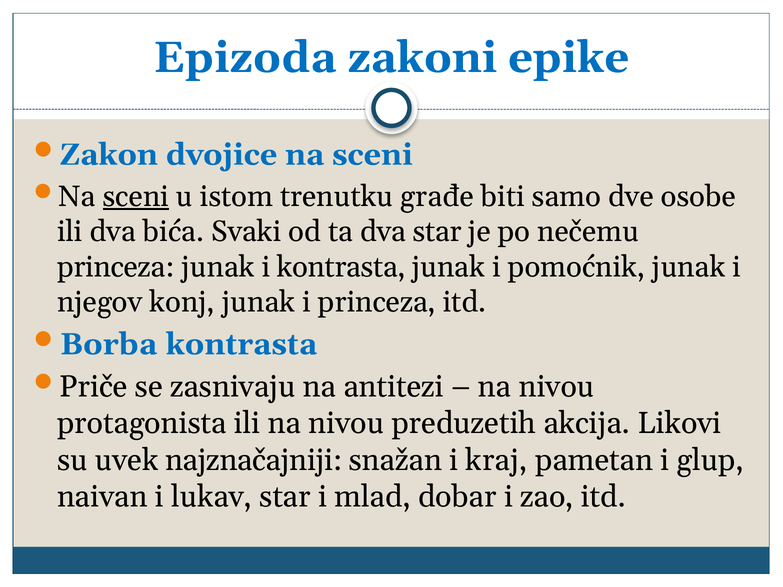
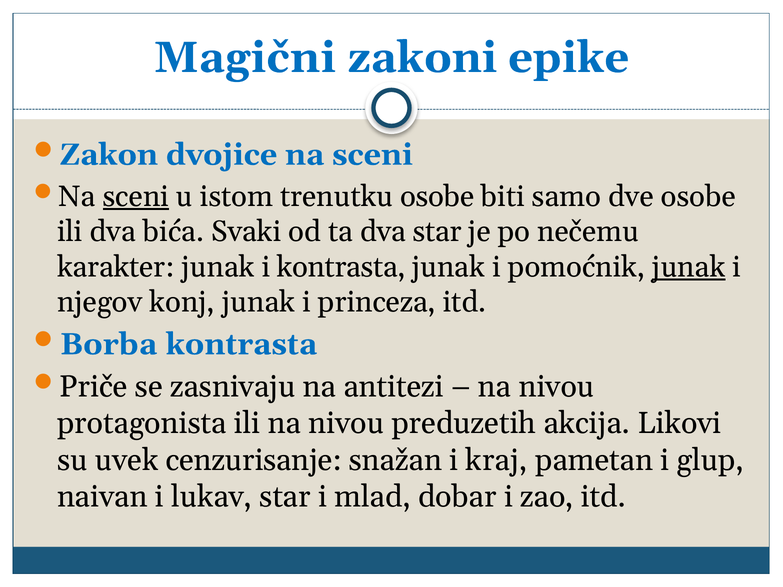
Epizoda: Epizoda -> Magični
trenutku građe: građe -> osobe
princeza at (116, 267): princeza -> karakter
junak at (689, 267) underline: none -> present
najznačajniji: najznačajniji -> cenzurisanje
